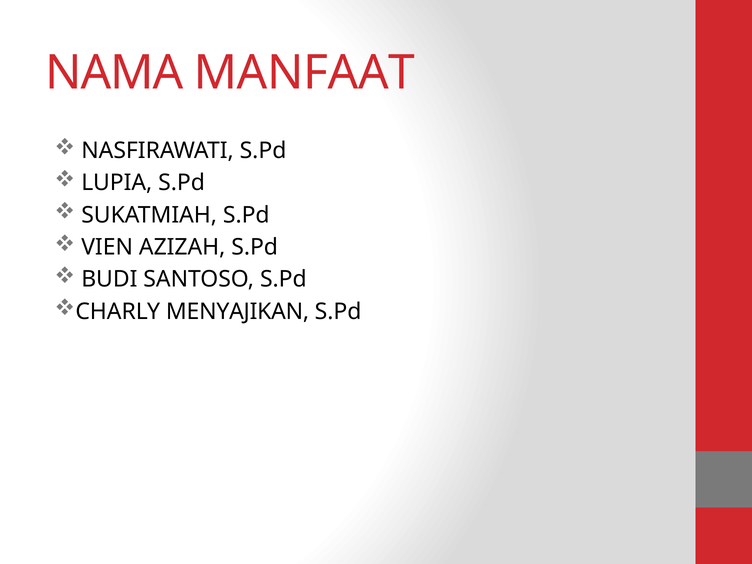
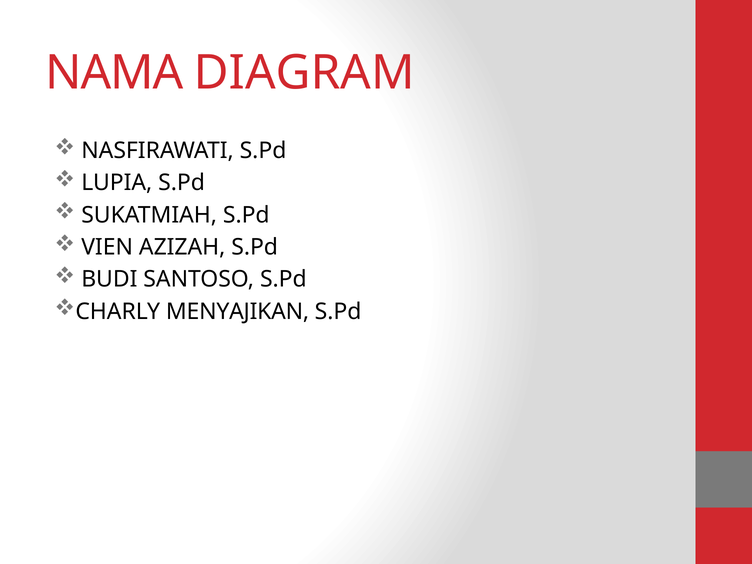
MANFAAT: MANFAAT -> DIAGRAM
